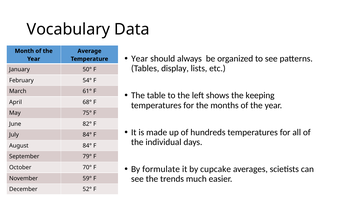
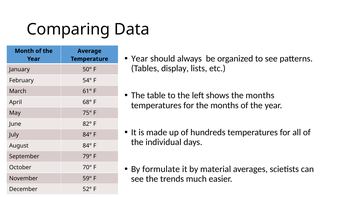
Vocabulary: Vocabulary -> Comparing
shows the keeping: keeping -> months
cupcake: cupcake -> material
